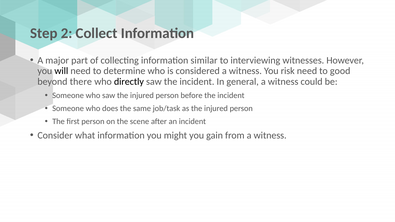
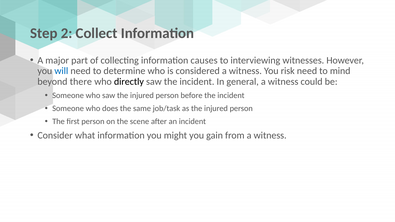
similar: similar -> causes
will colour: black -> blue
good: good -> mind
